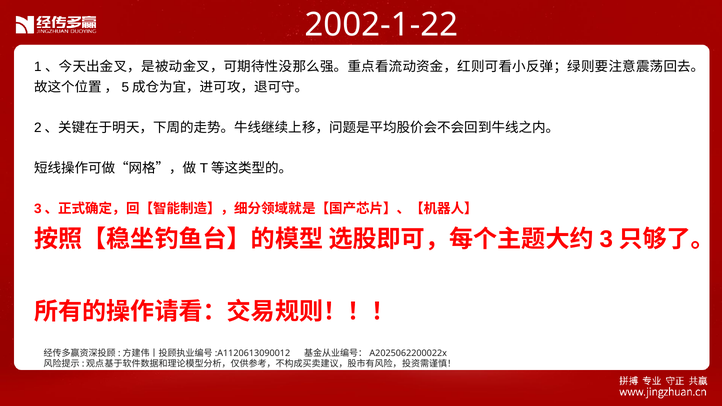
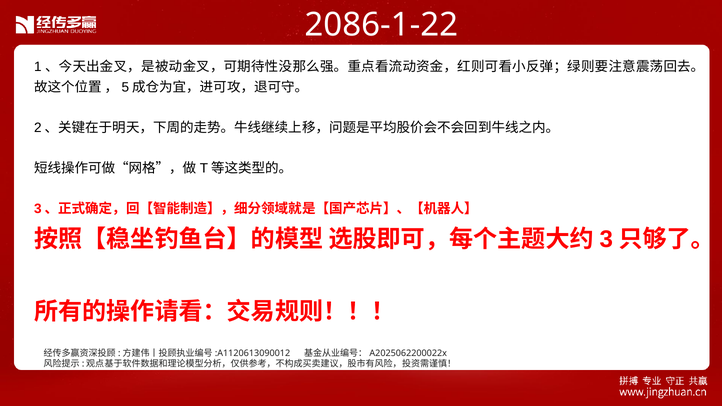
2002-1-22: 2002-1-22 -> 2086-1-22
